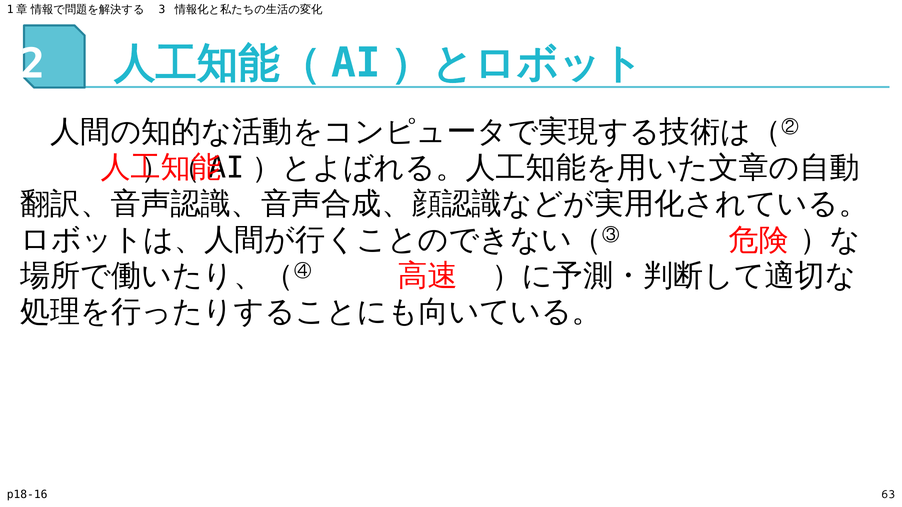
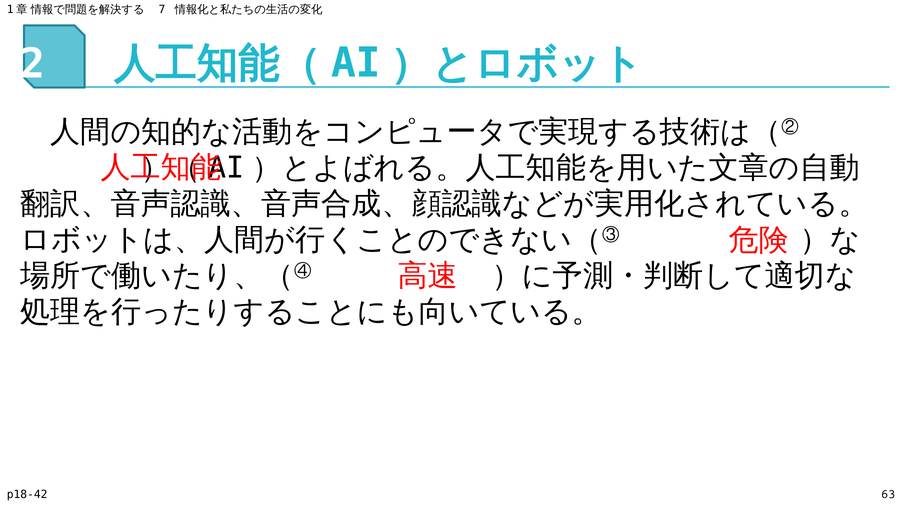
3: 3 -> 7
p18-16: p18-16 -> p18-42
